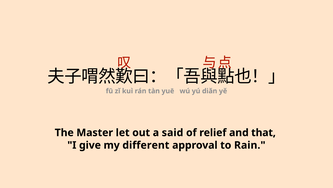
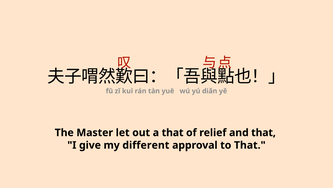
a said: said -> that
to Rain: Rain -> That
